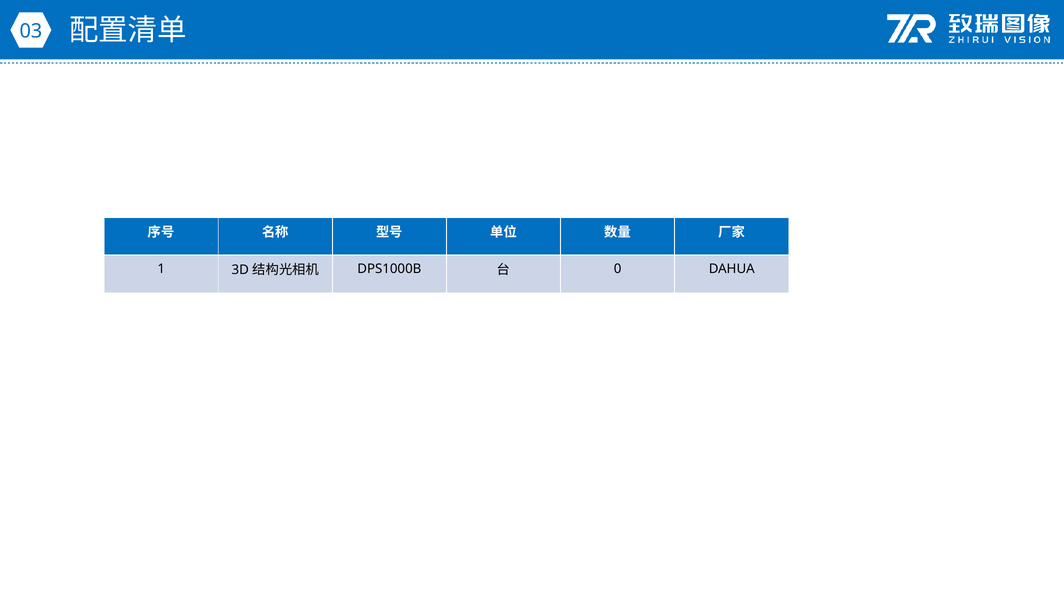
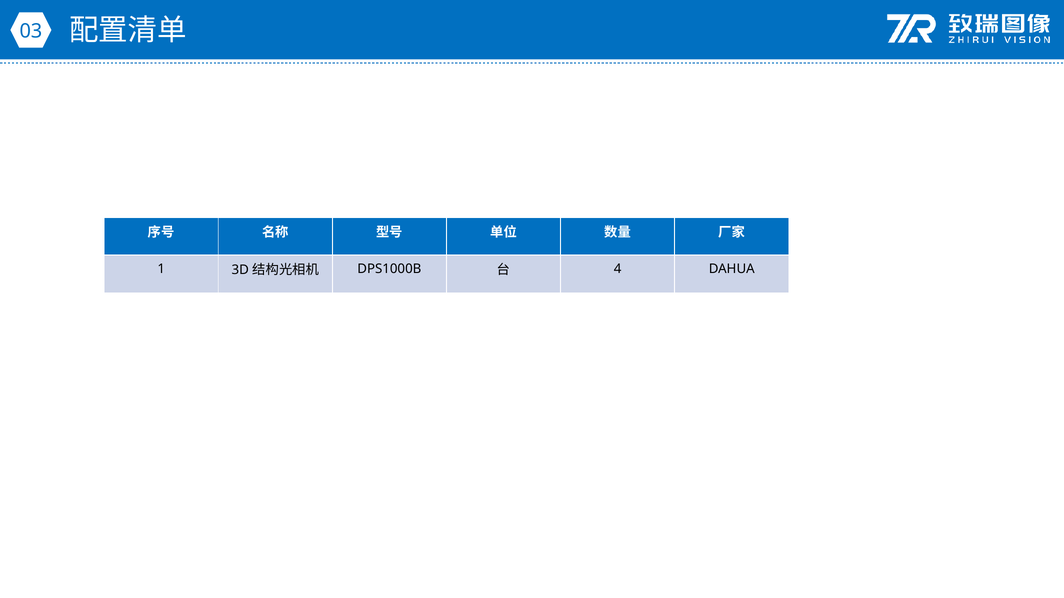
0: 0 -> 4
